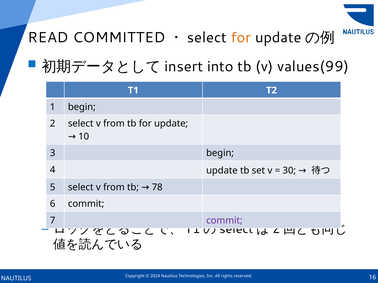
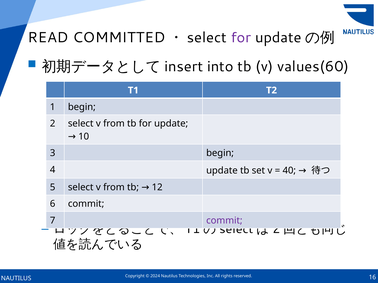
for at (241, 38) colour: orange -> purple
values(99: values(99 -> values(60
30: 30 -> 40
78: 78 -> 12
